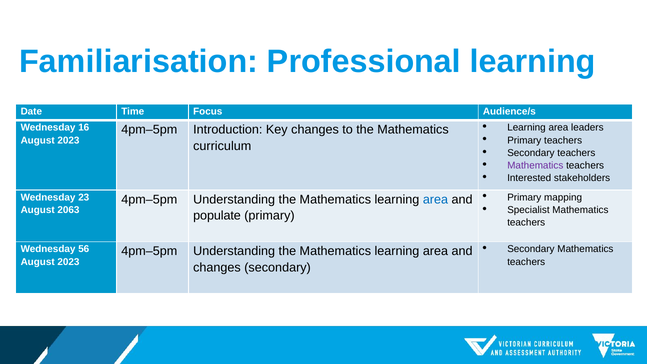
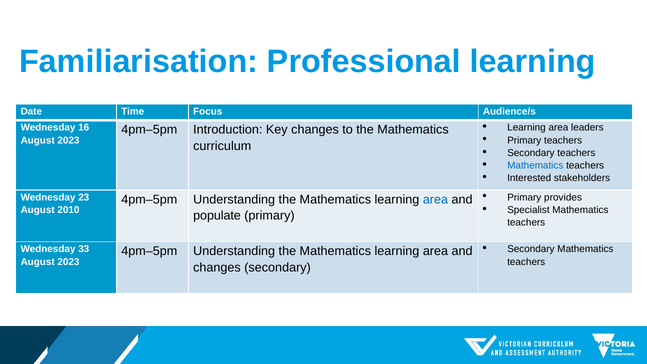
Mathematics at (535, 165) colour: purple -> blue
mapping: mapping -> provides
2063: 2063 -> 2010
56: 56 -> 33
